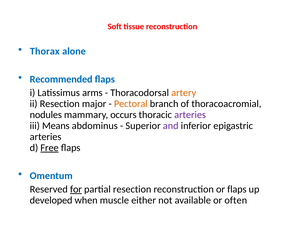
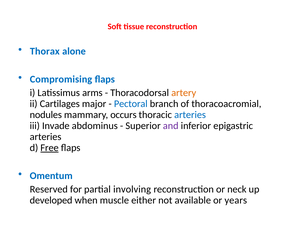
Recommended: Recommended -> Compromising
ii Resection: Resection -> Cartilages
Pectoral colour: orange -> blue
arteries at (190, 115) colour: purple -> blue
Means: Means -> Invade
for underline: present -> none
partial resection: resection -> involving
or flaps: flaps -> neck
often: often -> years
